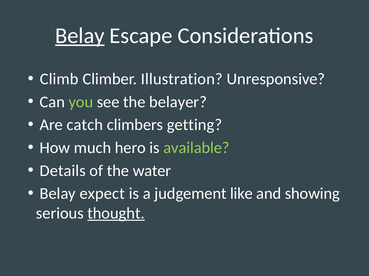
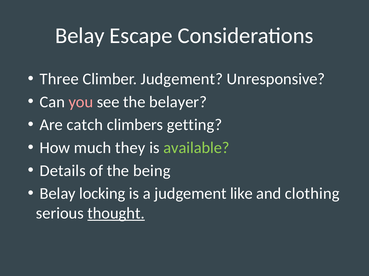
Belay at (80, 36) underline: present -> none
Climb: Climb -> Three
Climber Illustration: Illustration -> Judgement
you colour: light green -> pink
hero: hero -> they
water: water -> being
expect: expect -> locking
showing: showing -> clothing
